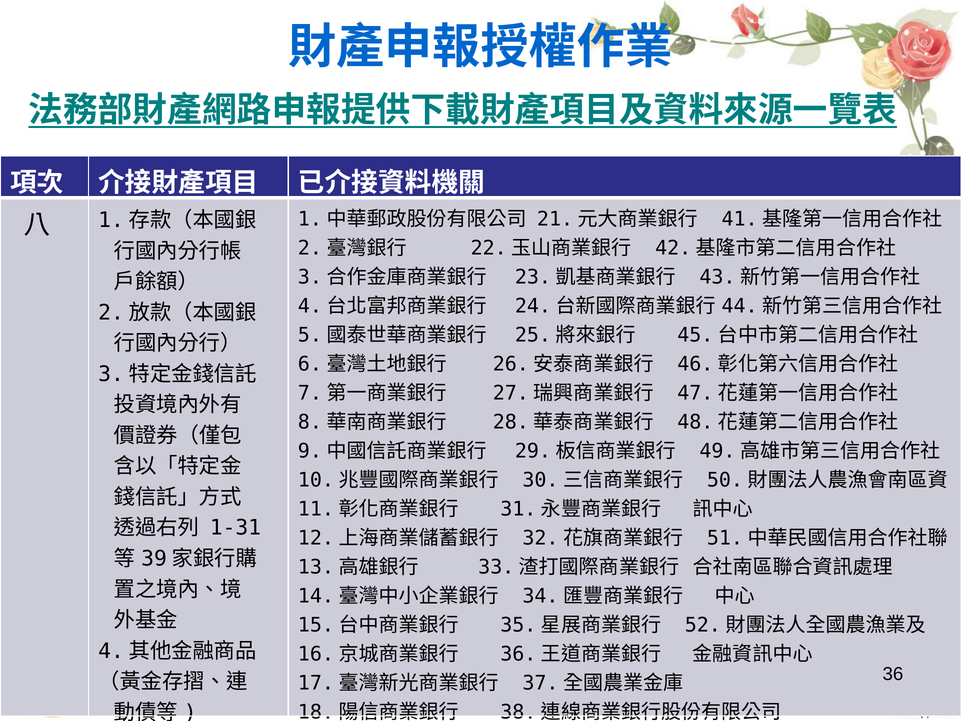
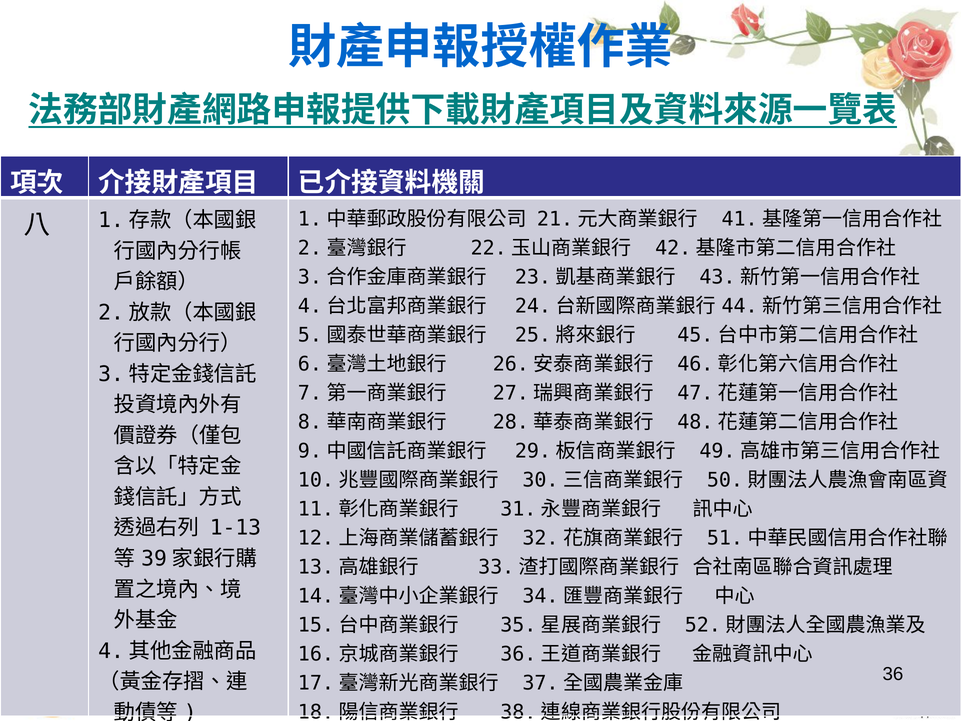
1-31: 1-31 -> 1-13
